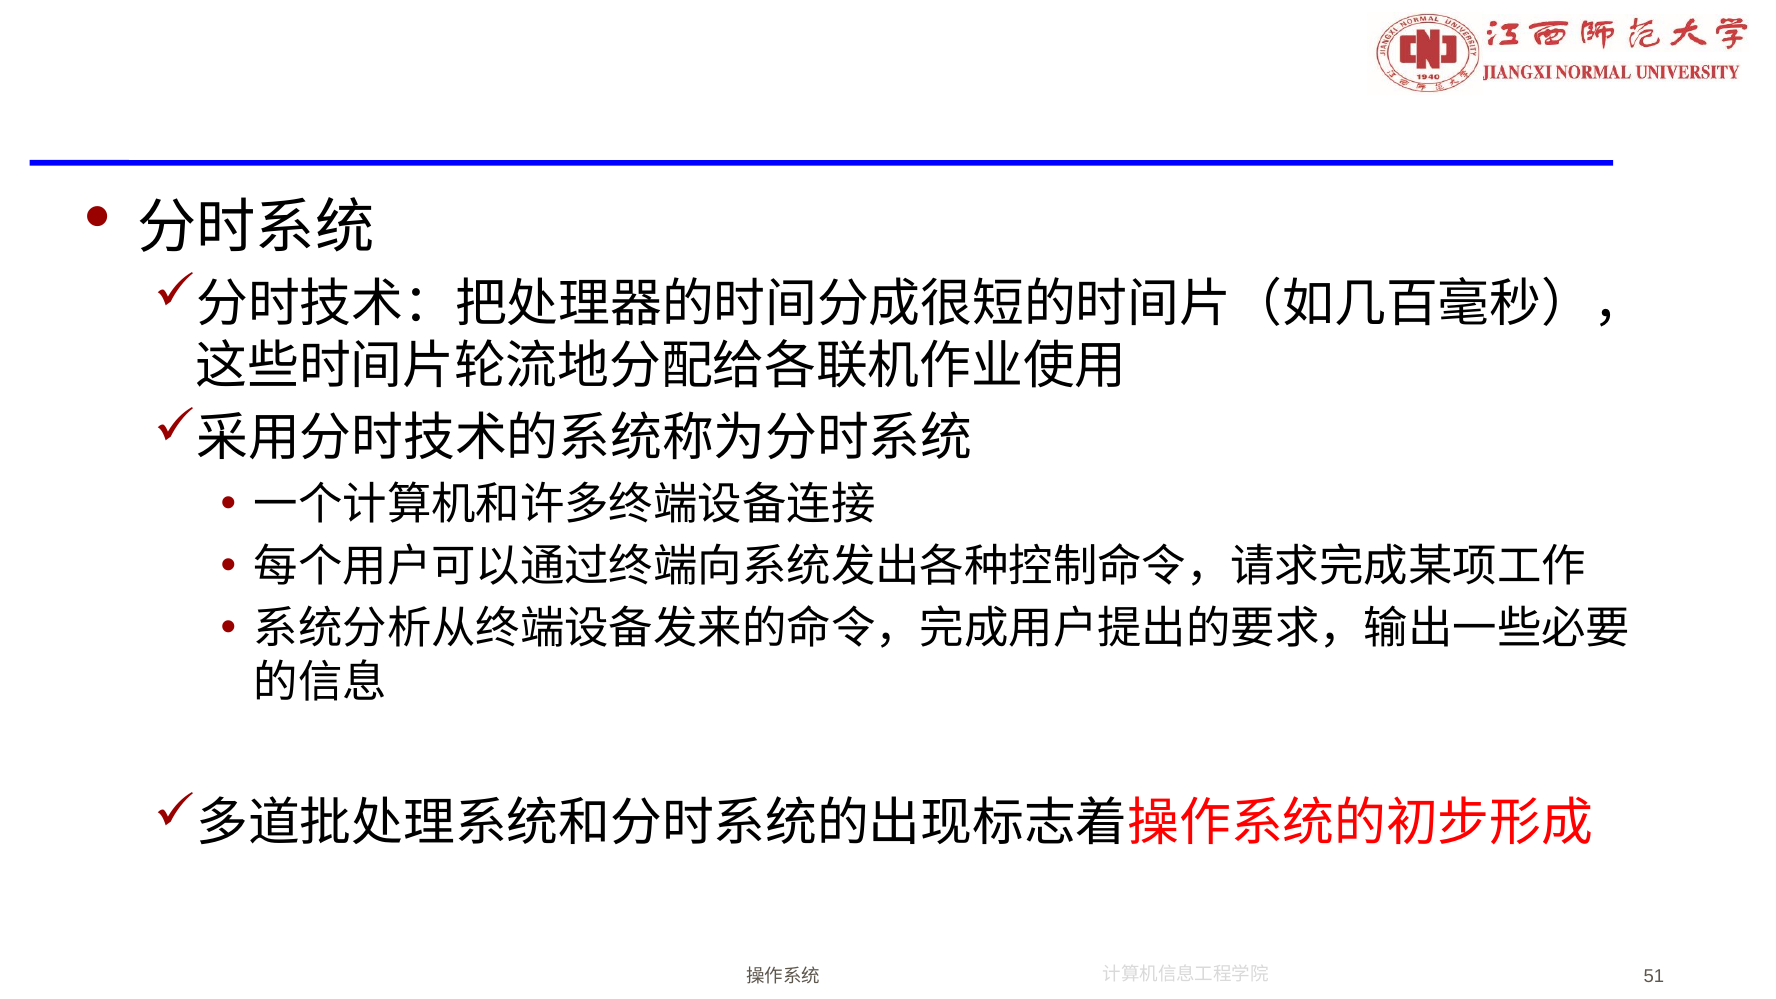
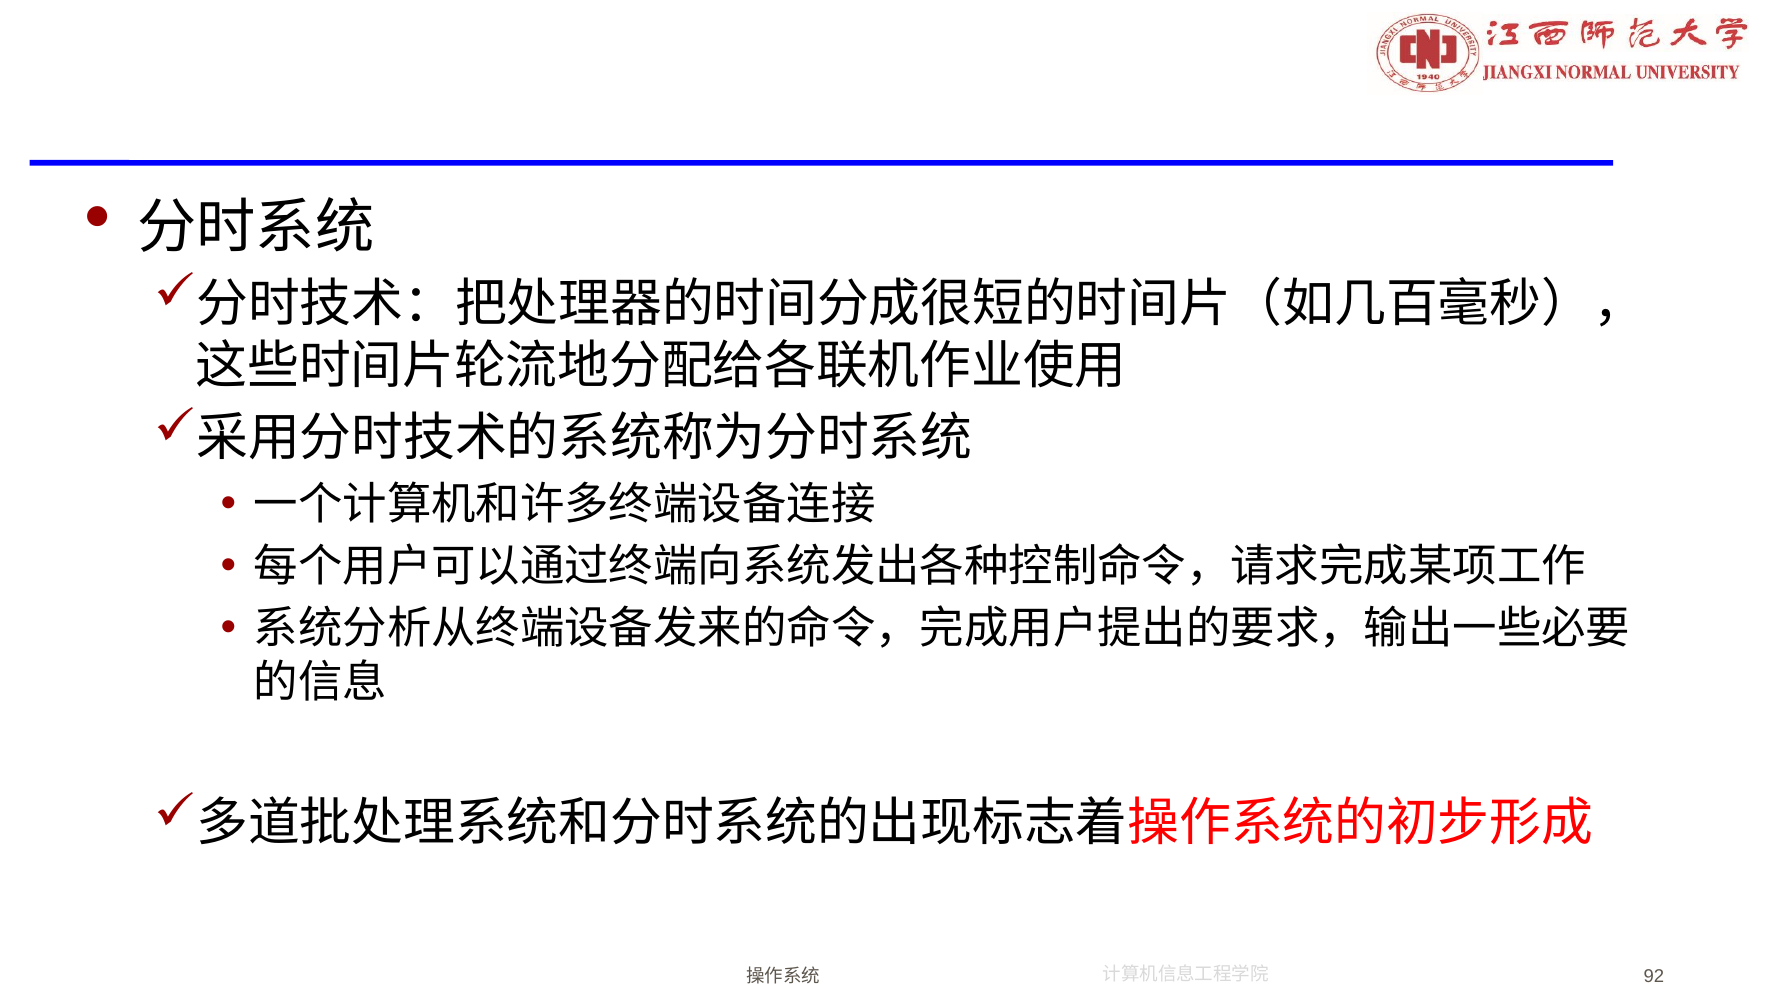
51: 51 -> 92
